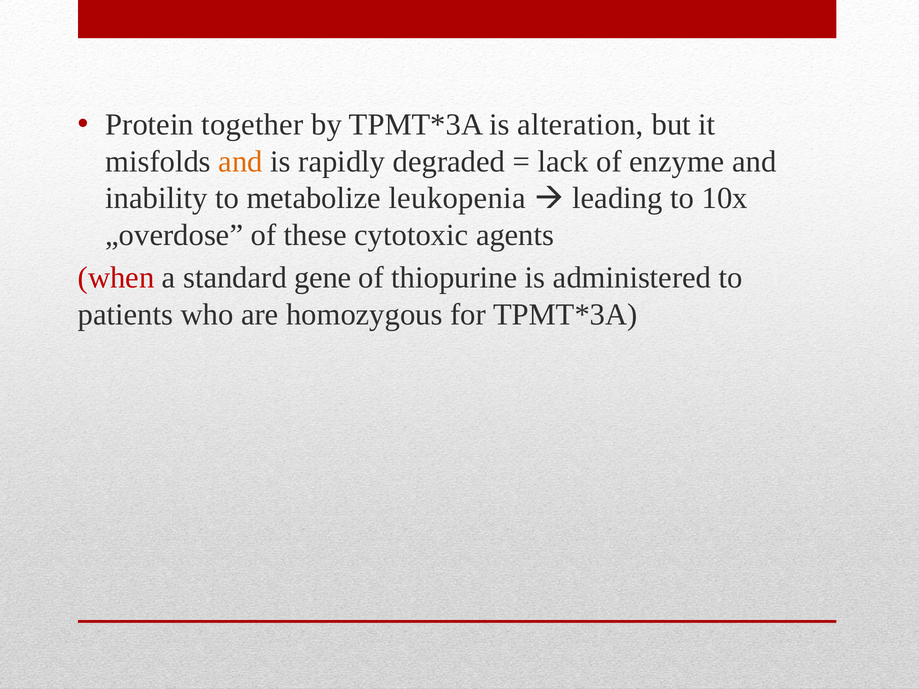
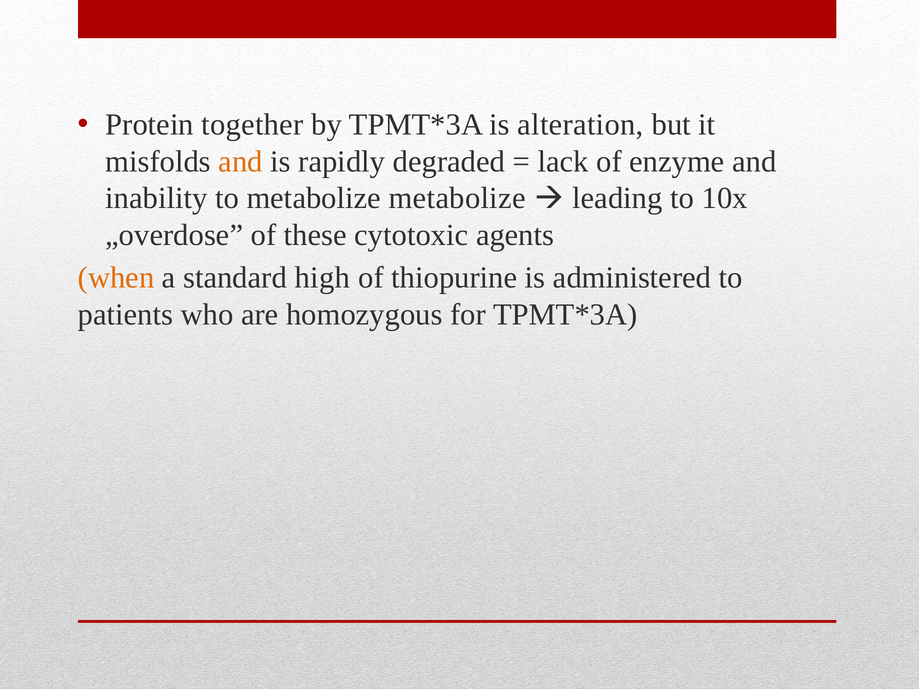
metabolize leukopenia: leukopenia -> metabolize
when colour: red -> orange
gene: gene -> high
